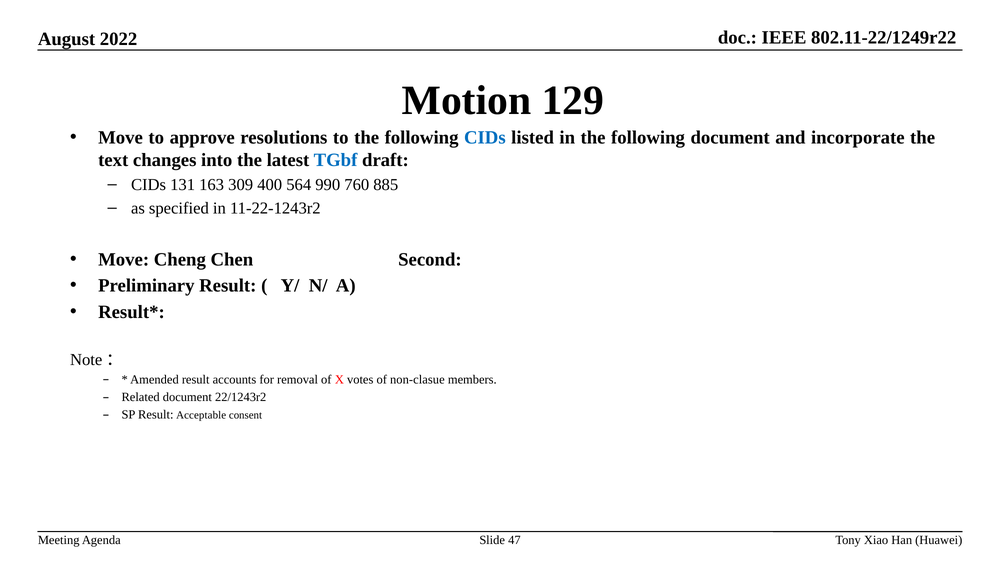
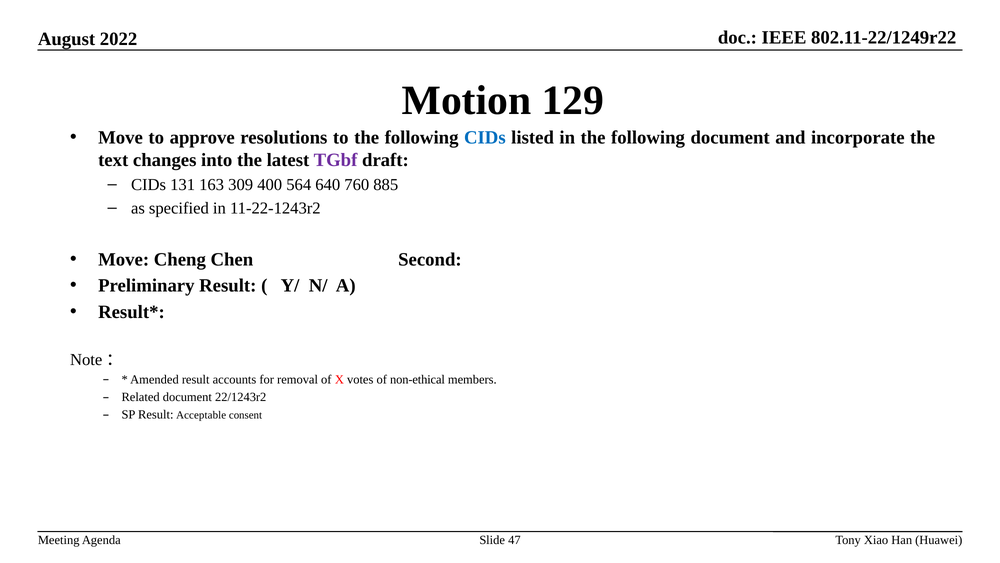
TGbf colour: blue -> purple
990: 990 -> 640
non-clasue: non-clasue -> non-ethical
